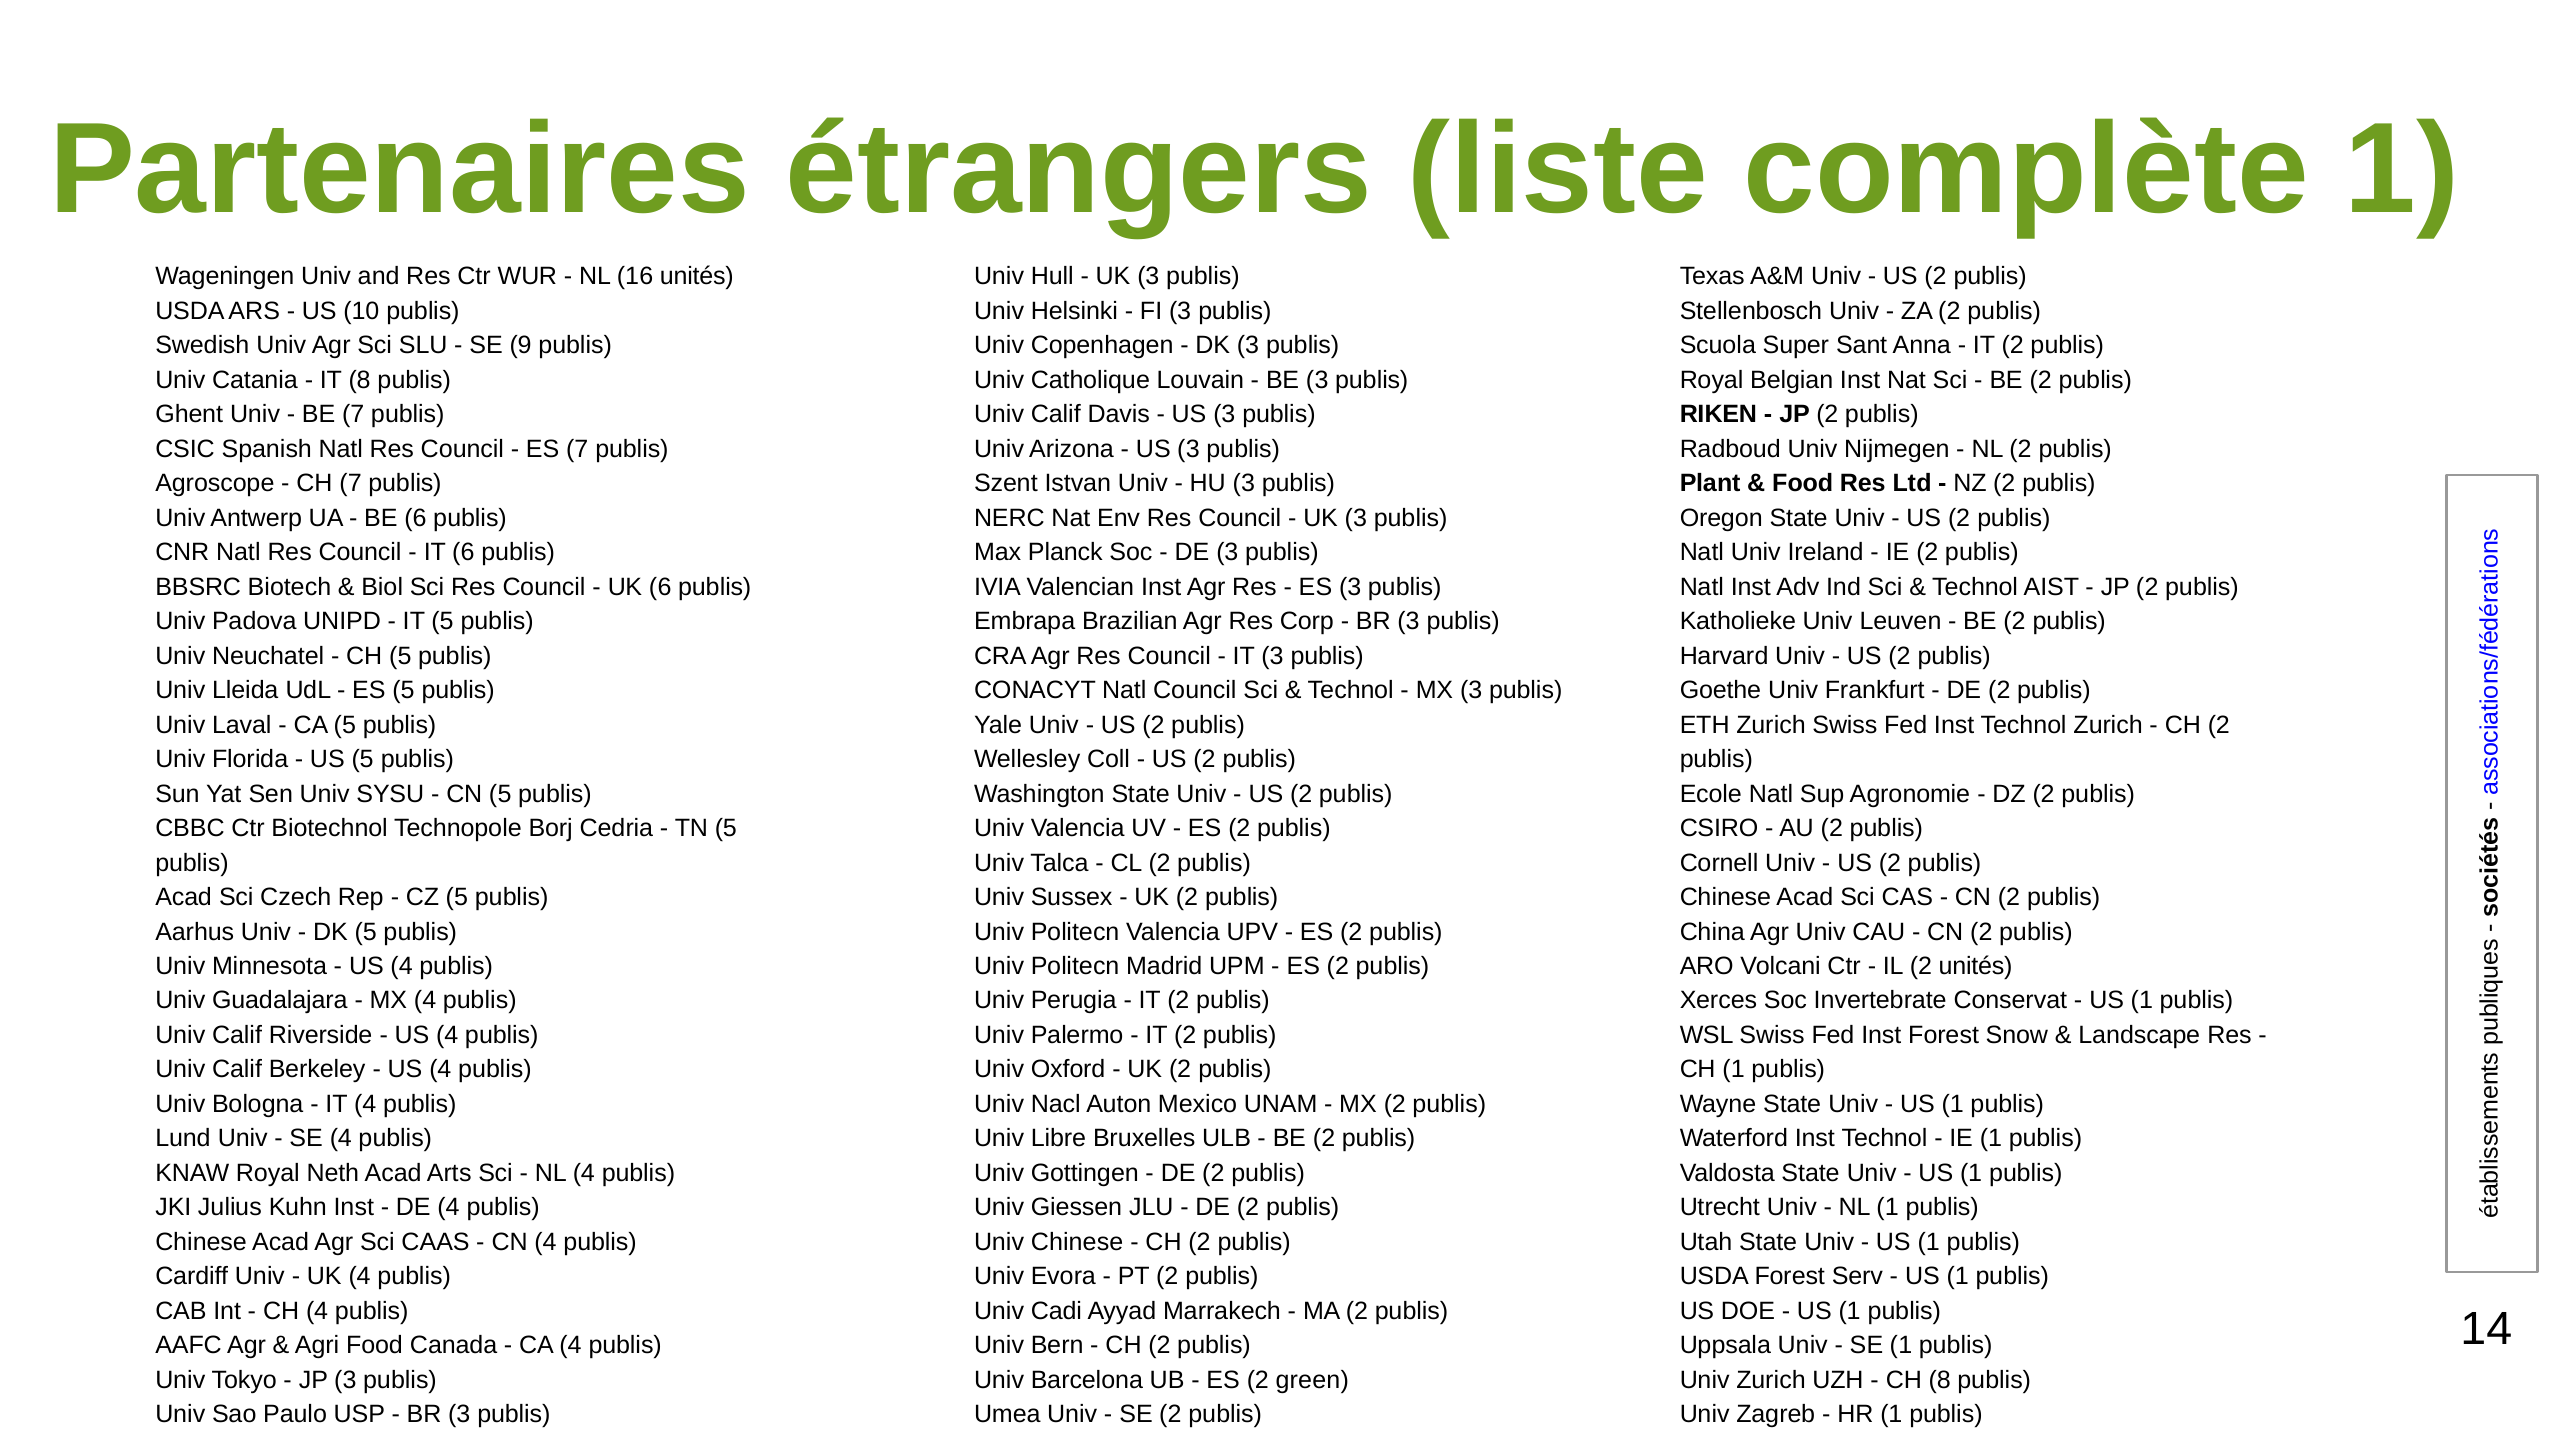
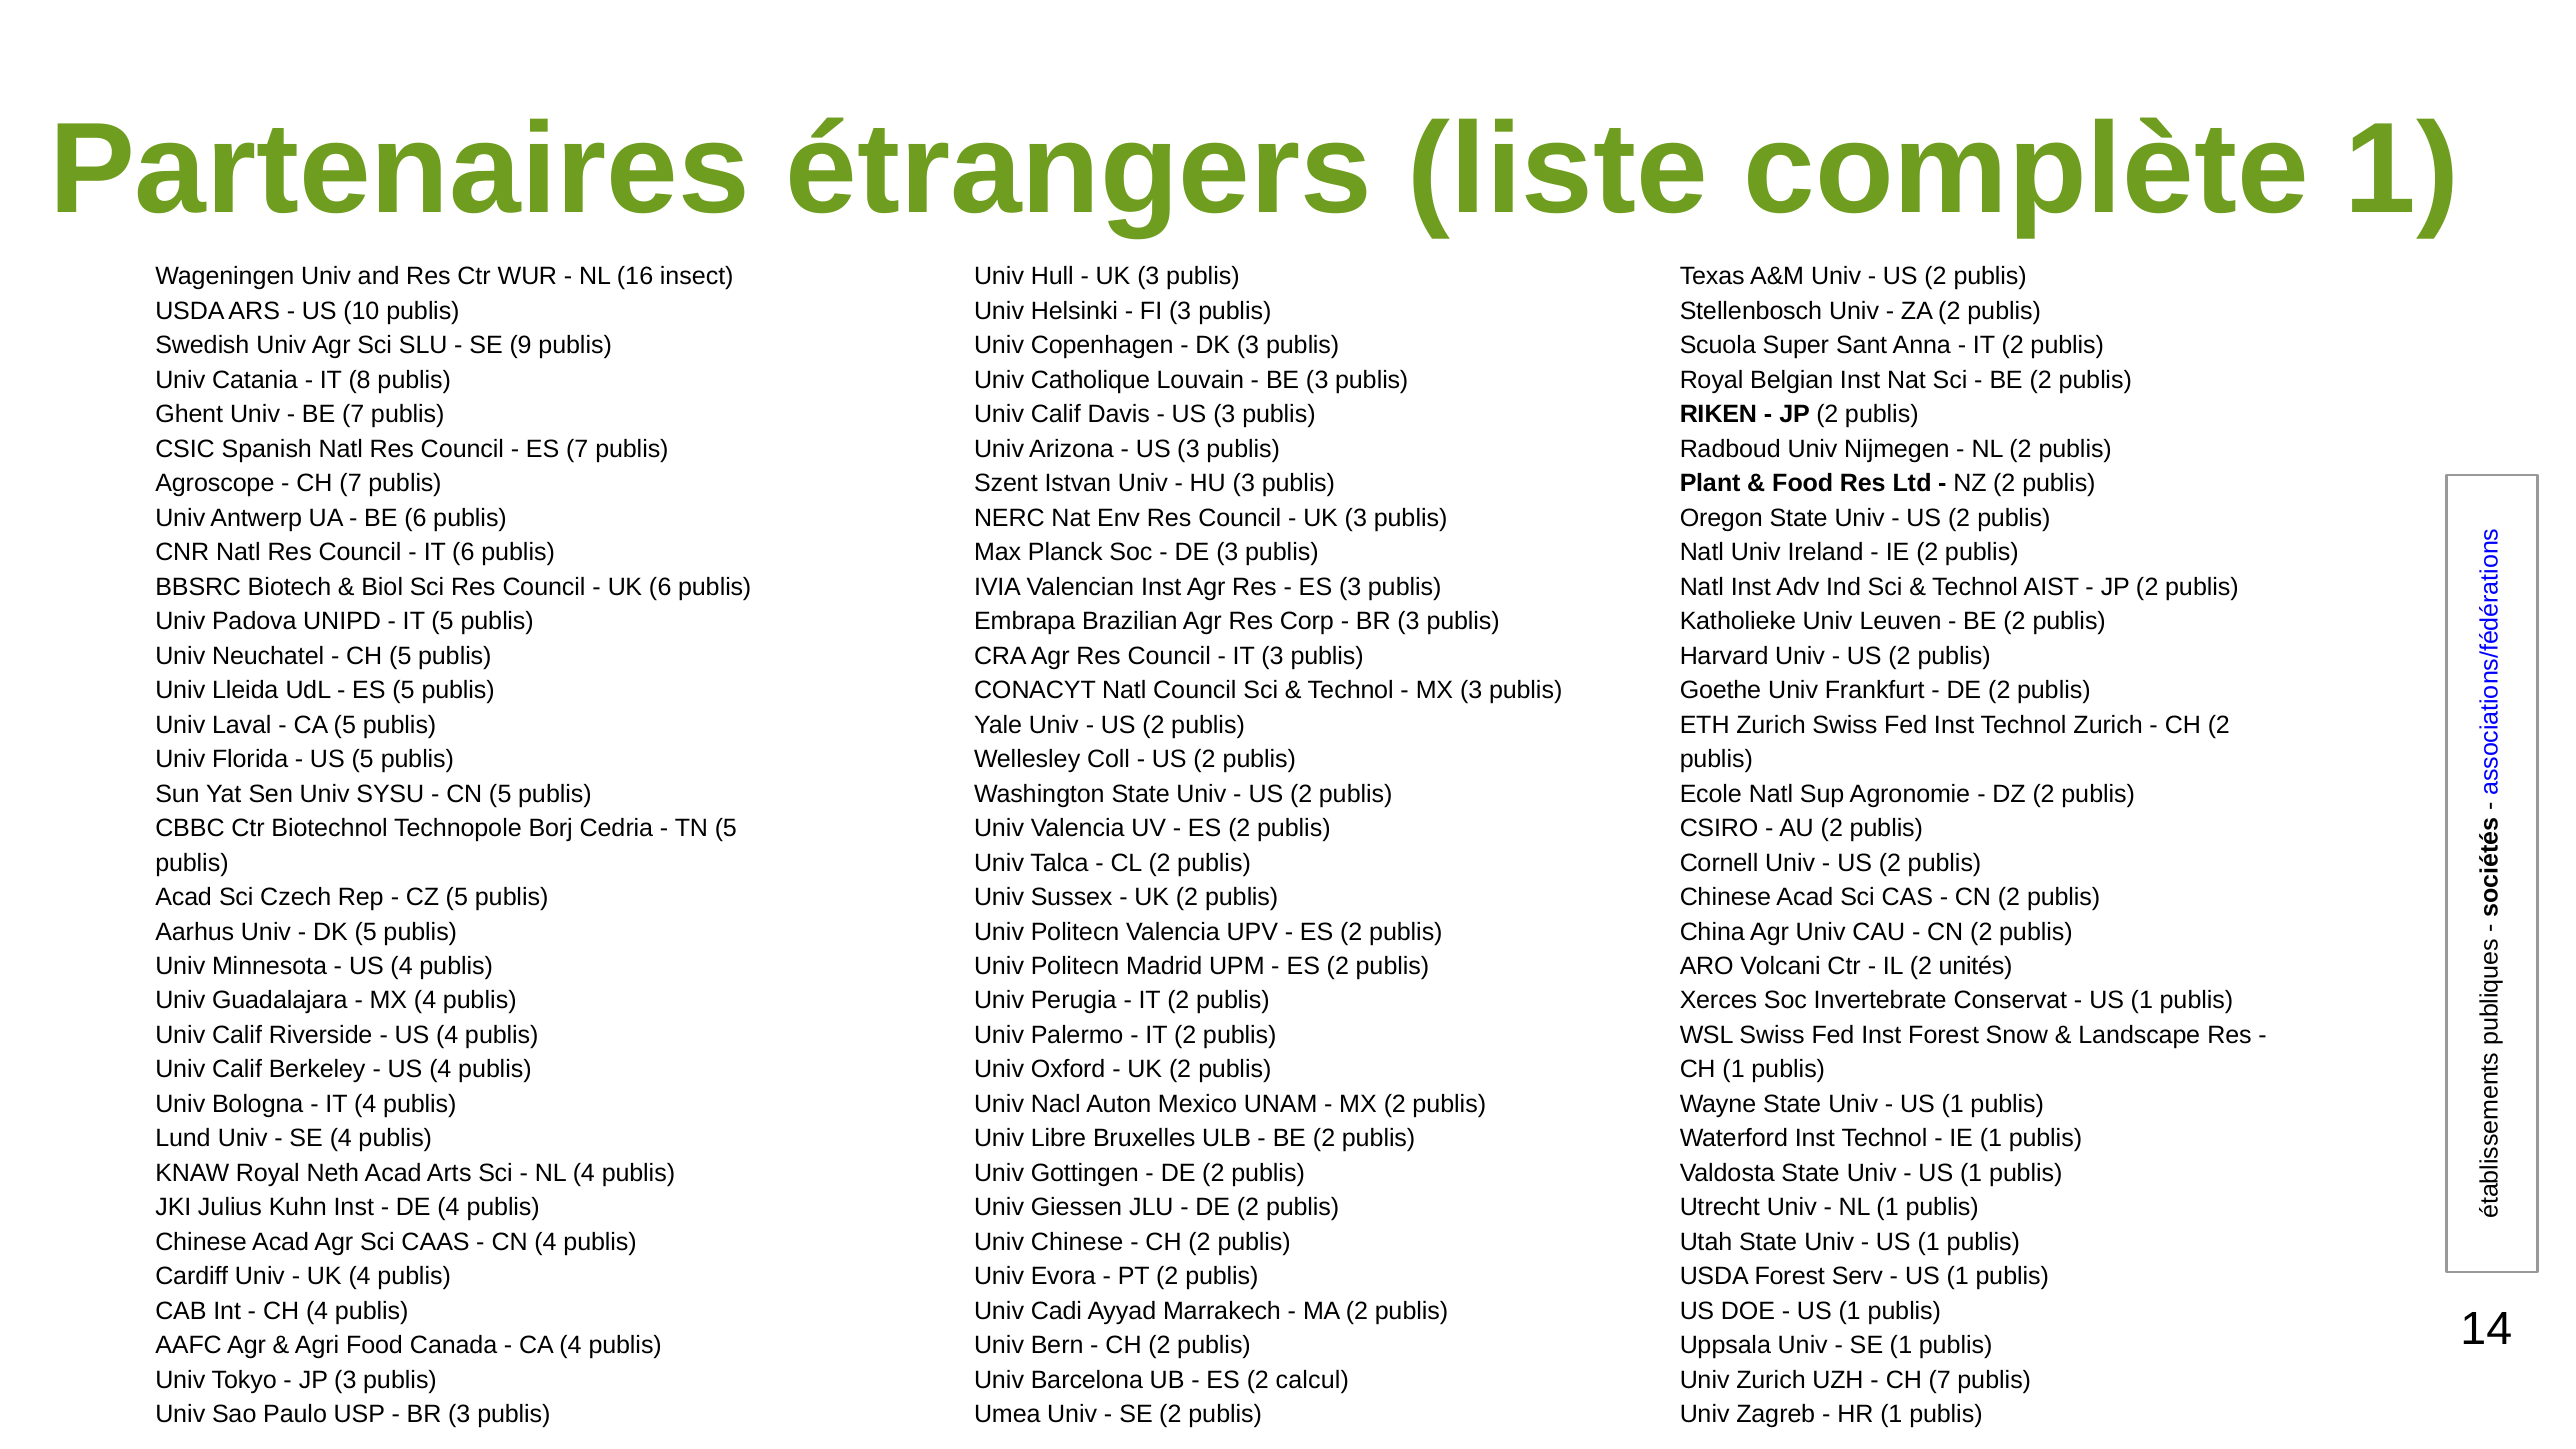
16 unités: unités -> insect
green: green -> calcul
8 at (1940, 1380): 8 -> 7
